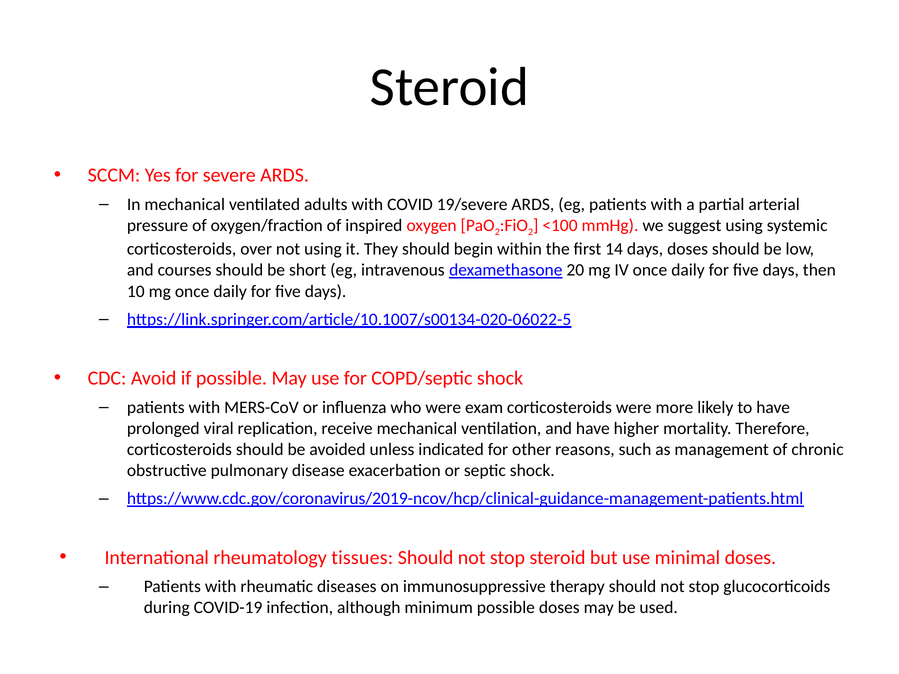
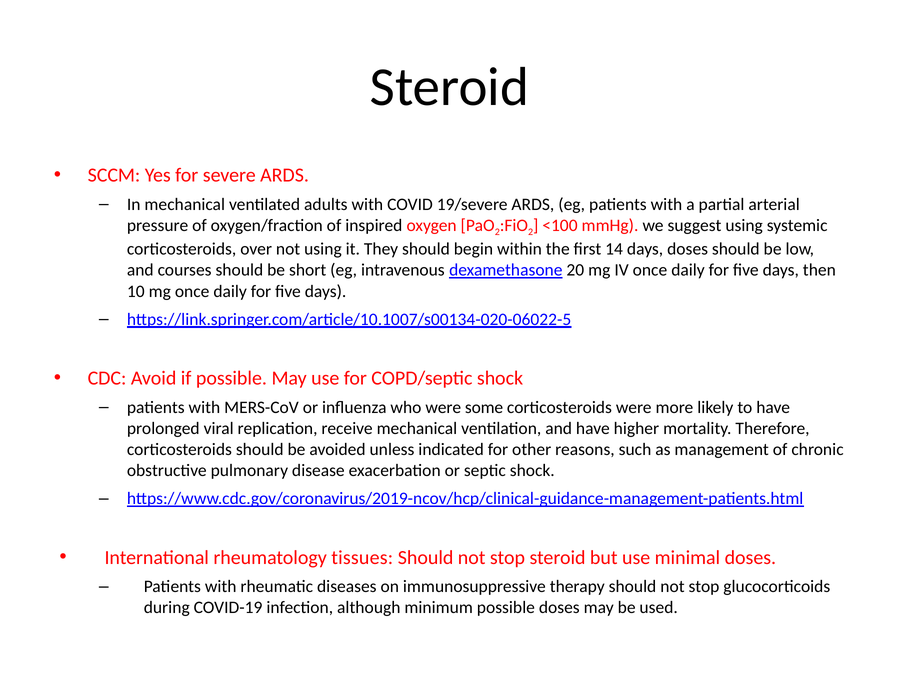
exam: exam -> some
